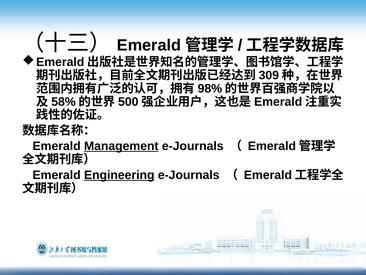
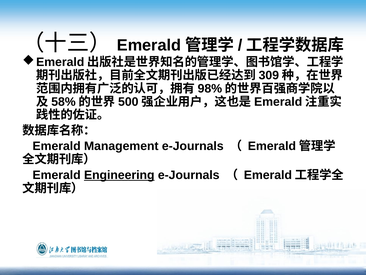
Management underline: present -> none
